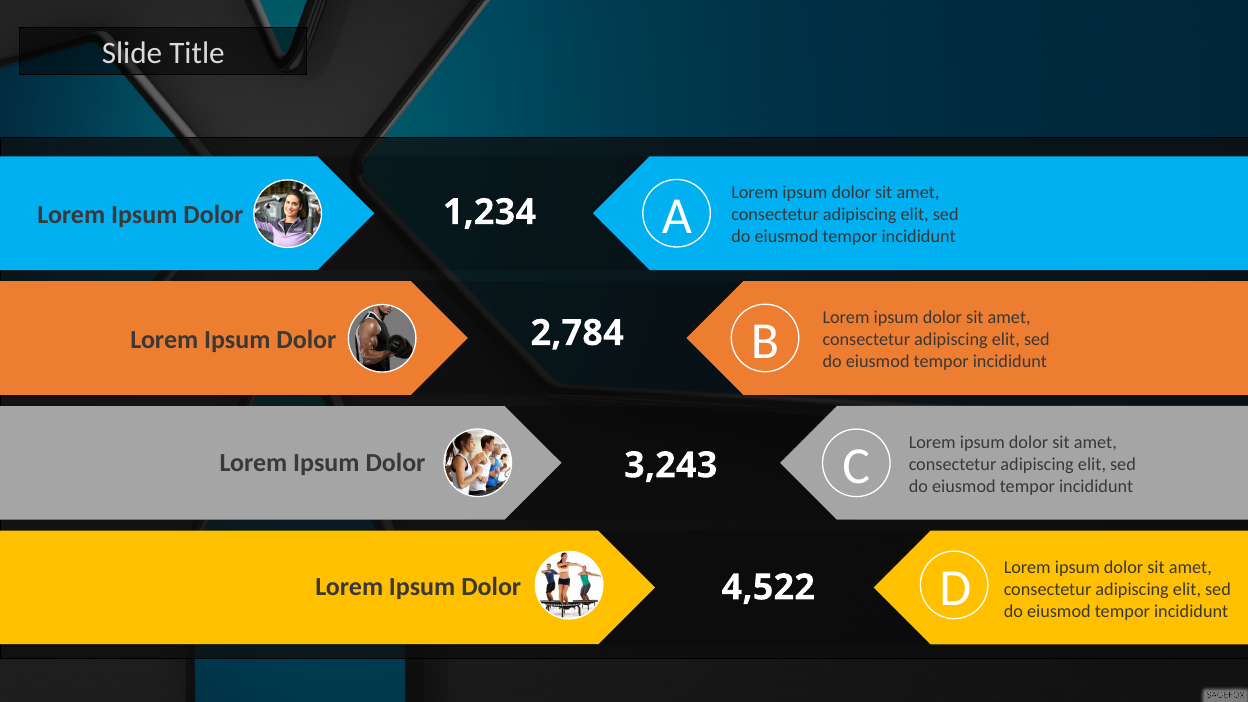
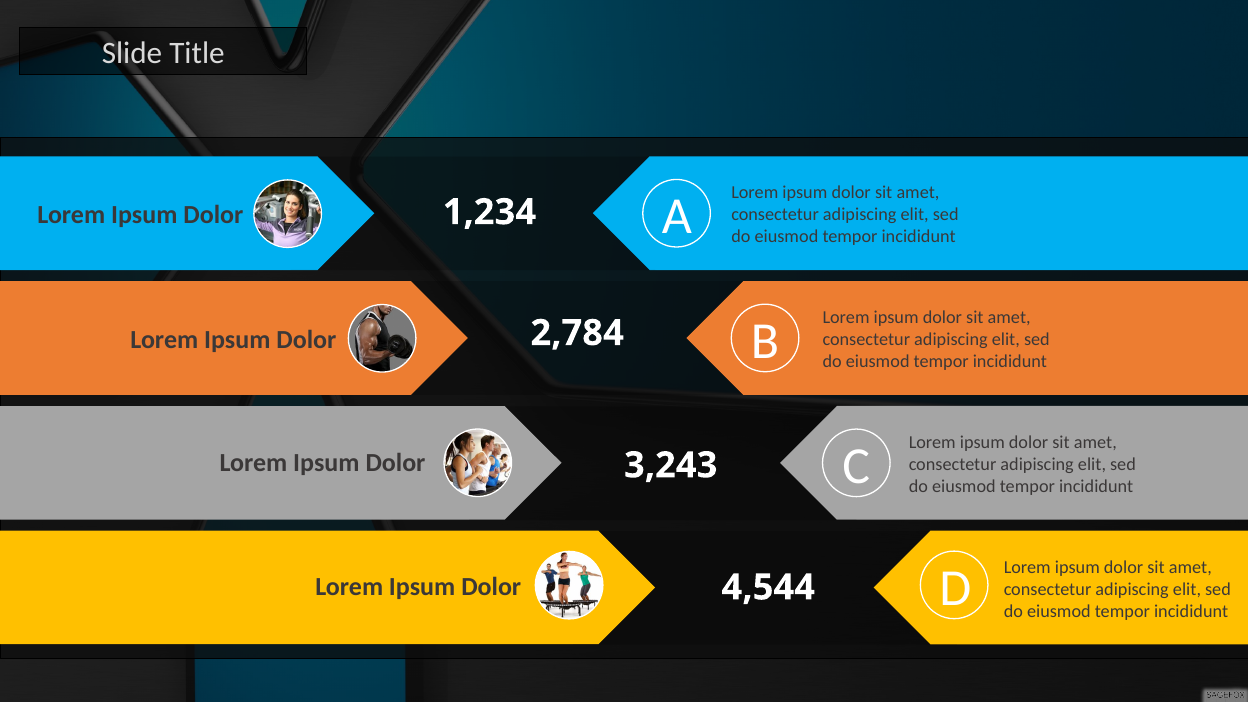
4,522: 4,522 -> 4,544
